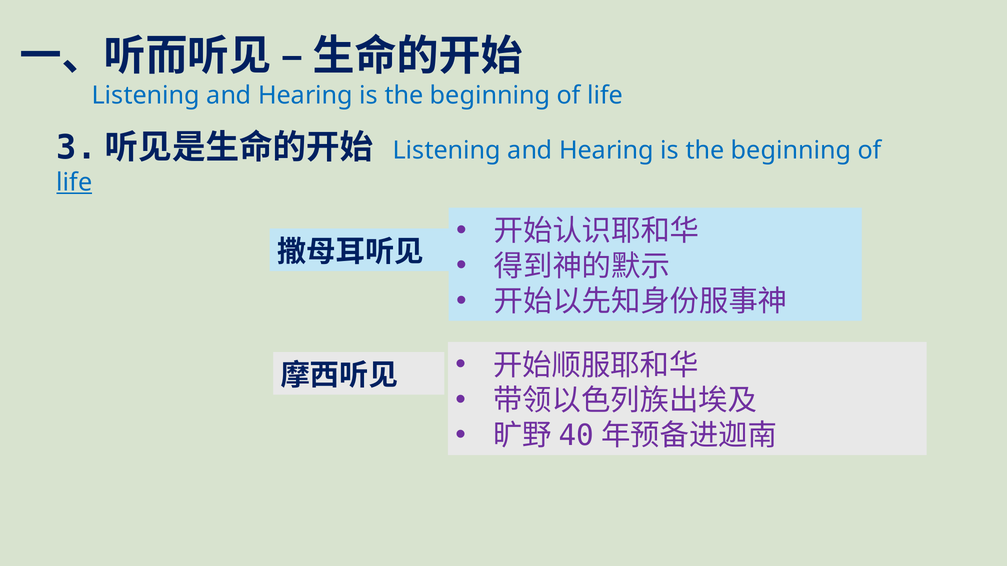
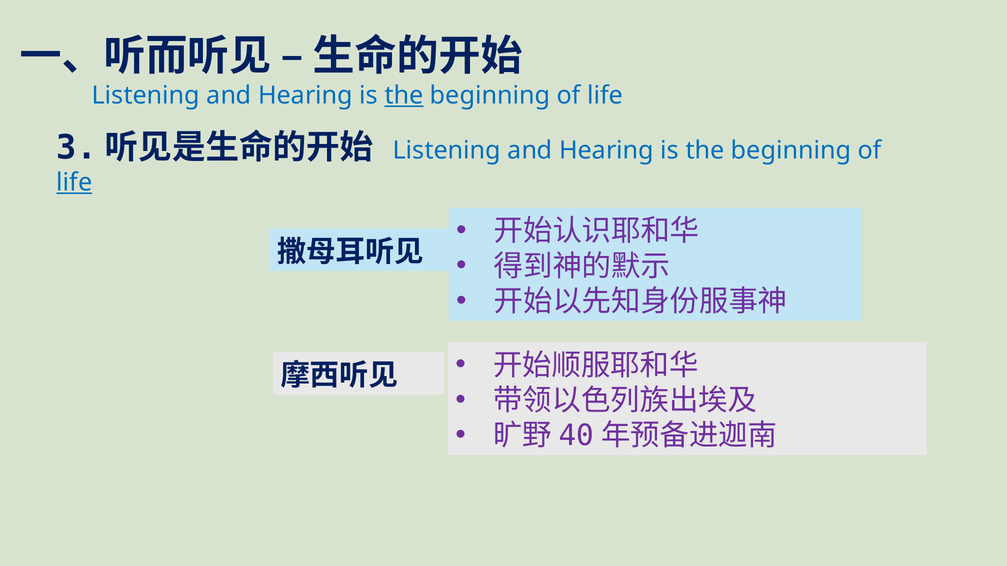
the at (404, 95) underline: none -> present
